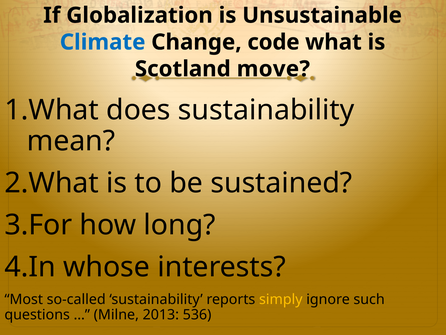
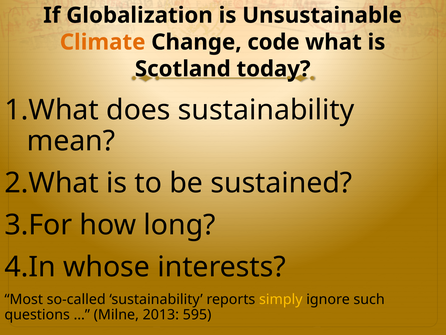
Climate colour: blue -> orange
move: move -> today
536: 536 -> 595
